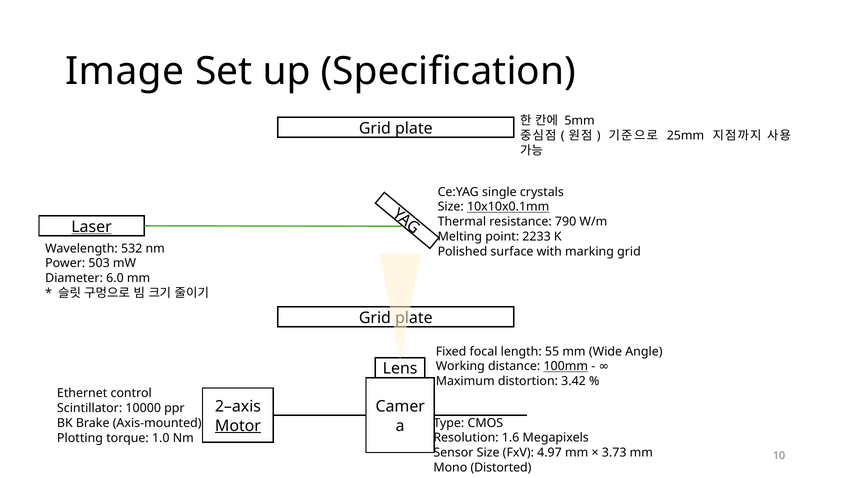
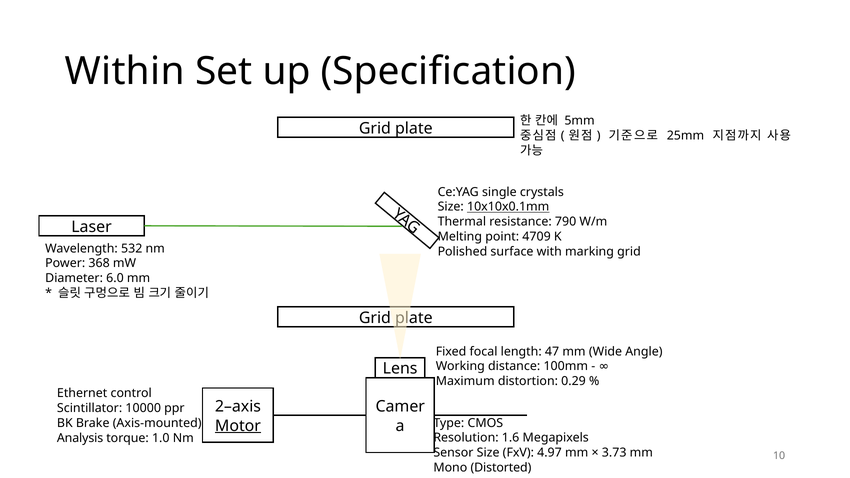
Image: Image -> Within
Laser underline: present -> none
2233: 2233 -> 4709
503: 503 -> 368
55: 55 -> 47
100mm underline: present -> none
3.42: 3.42 -> 0.29
Plotting: Plotting -> Analysis
